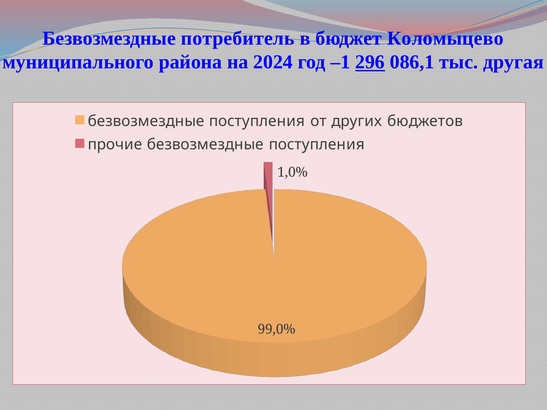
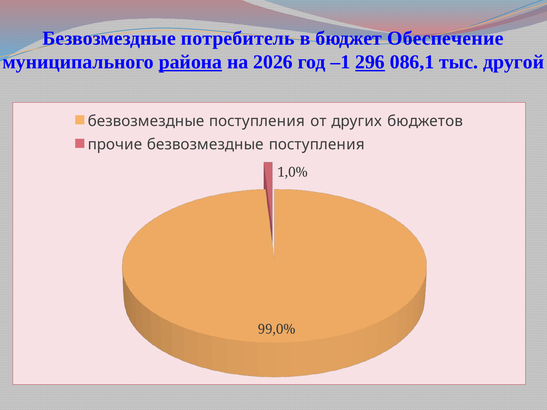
Коломыцево: Коломыцево -> Обеспечение
района underline: none -> present
2024: 2024 -> 2026
другая: другая -> другой
